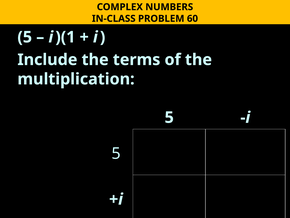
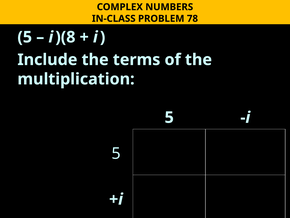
60: 60 -> 78
)(1: )(1 -> )(8
